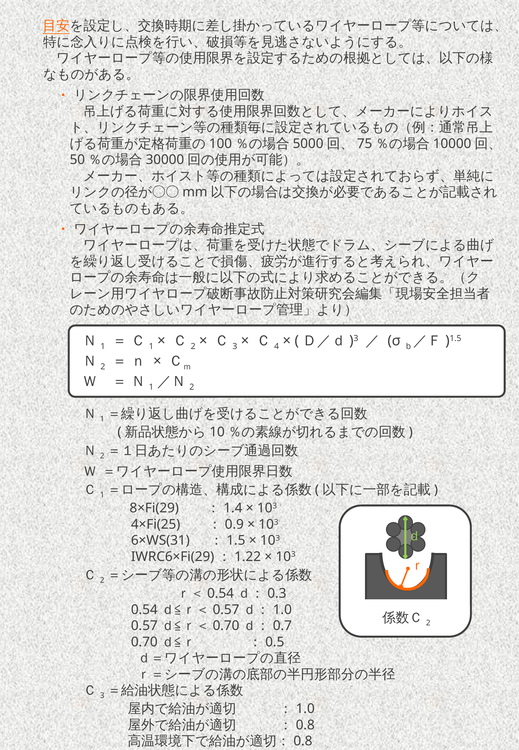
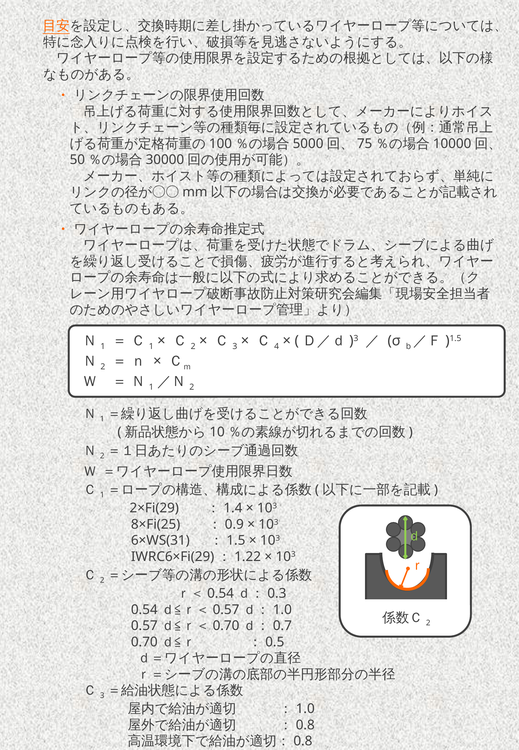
8×Fi(29: 8×Fi(29 -> 2×Fi(29
4×Fi(25: 4×Fi(25 -> 8×Fi(25
